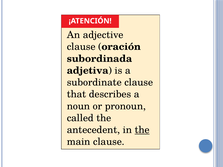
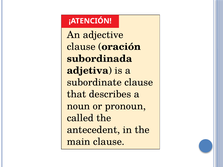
the at (142, 130) underline: present -> none
